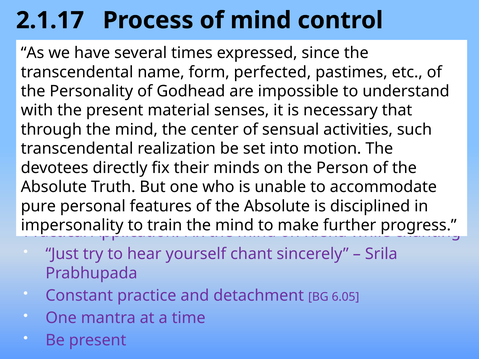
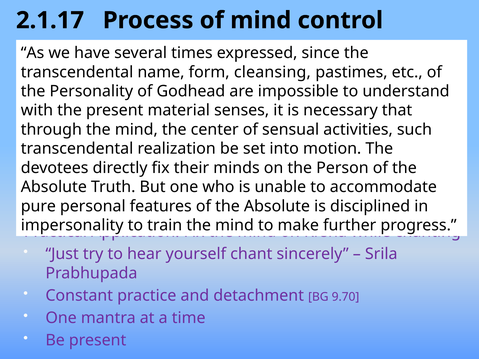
perfected: perfected -> cleansing
6.05: 6.05 -> 9.70
